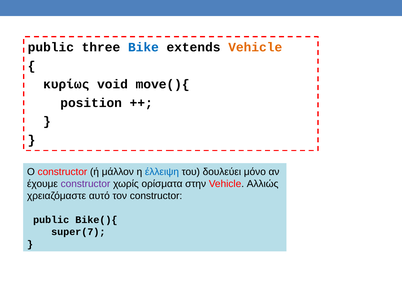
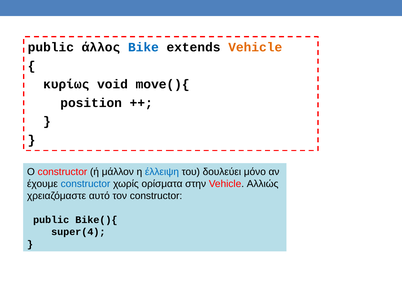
three: three -> άλλος
constructor at (85, 184) colour: purple -> blue
super(7: super(7 -> super(4
